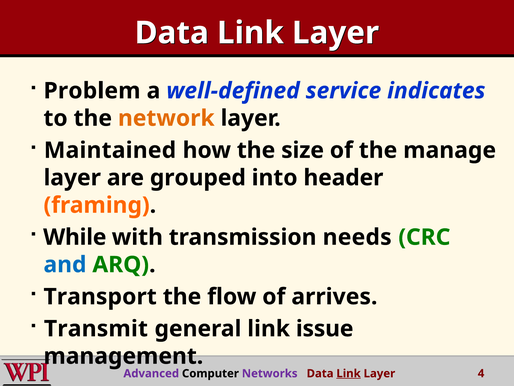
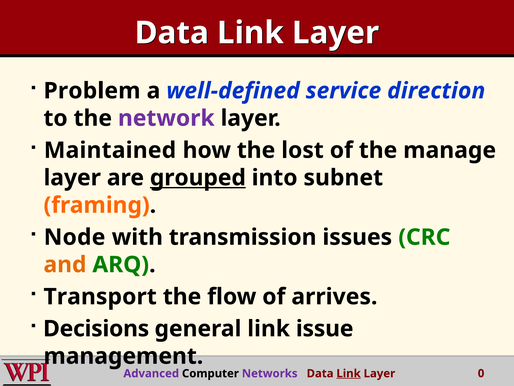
indicates: indicates -> direction
network colour: orange -> purple
size: size -> lost
grouped underline: none -> present
header: header -> subnet
While: While -> Node
needs: needs -> issues
and colour: blue -> orange
Transmit: Transmit -> Decisions
4: 4 -> 0
